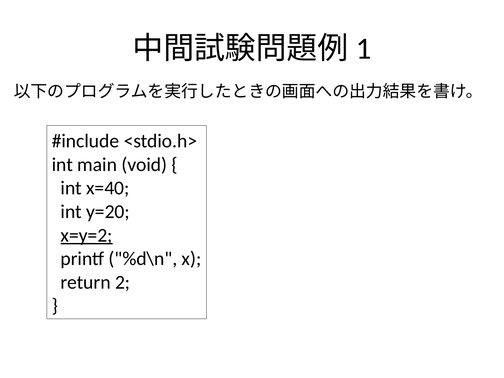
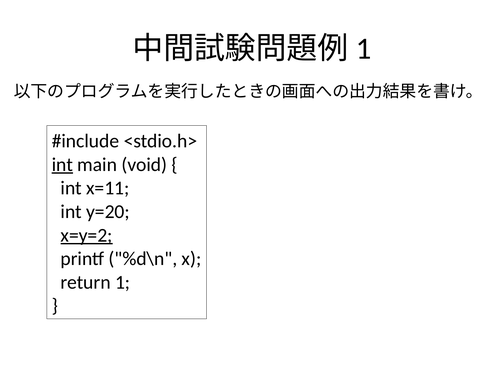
int at (62, 165) underline: none -> present
x=40: x=40 -> x=11
2: 2 -> 1
